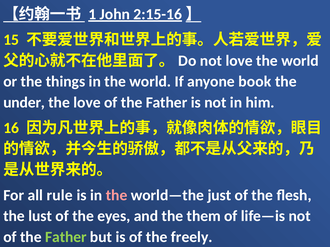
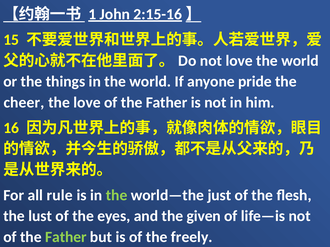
book: book -> pride
under: under -> cheer
the at (117, 196) colour: pink -> light green
them: them -> given
